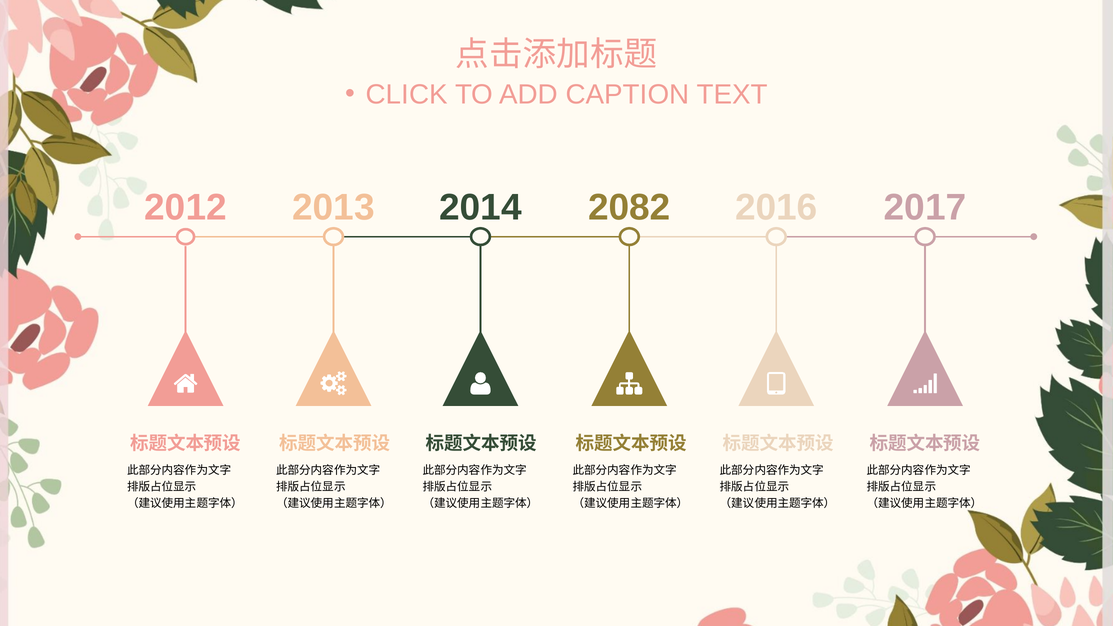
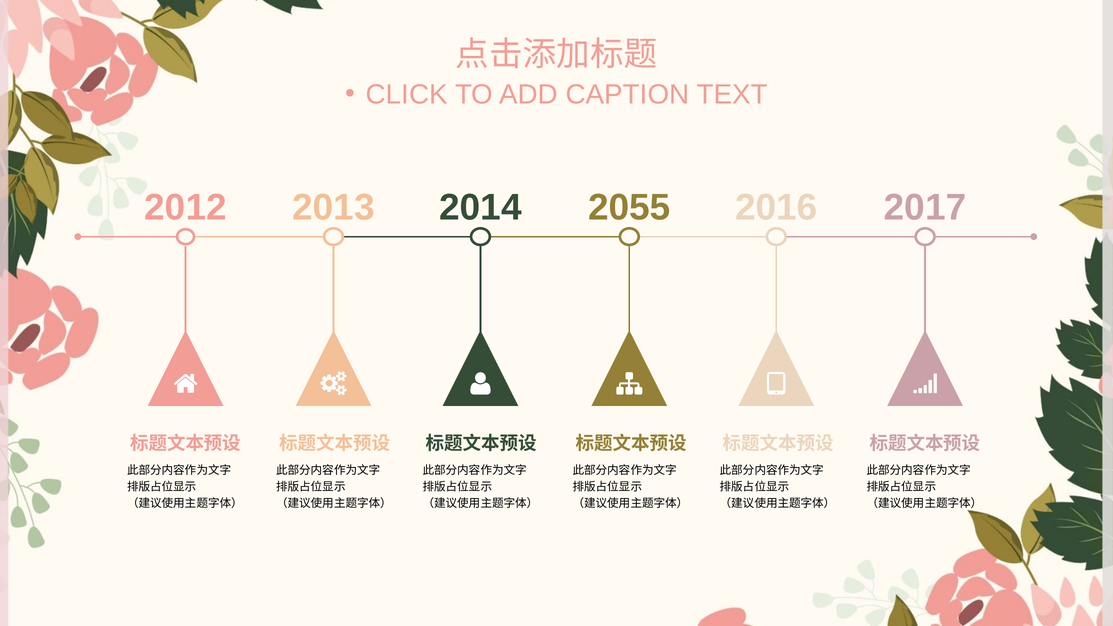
2082: 2082 -> 2055
